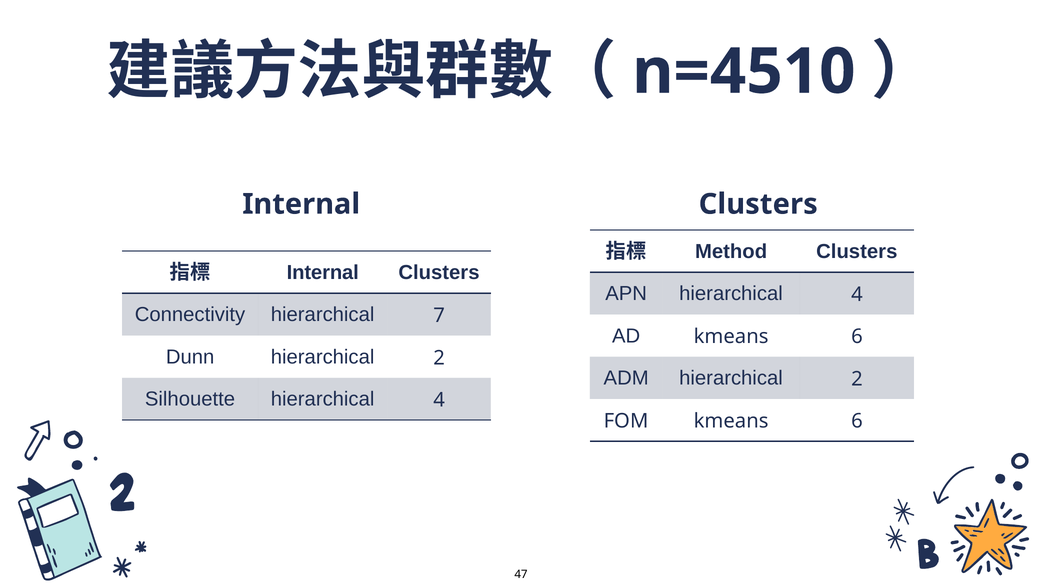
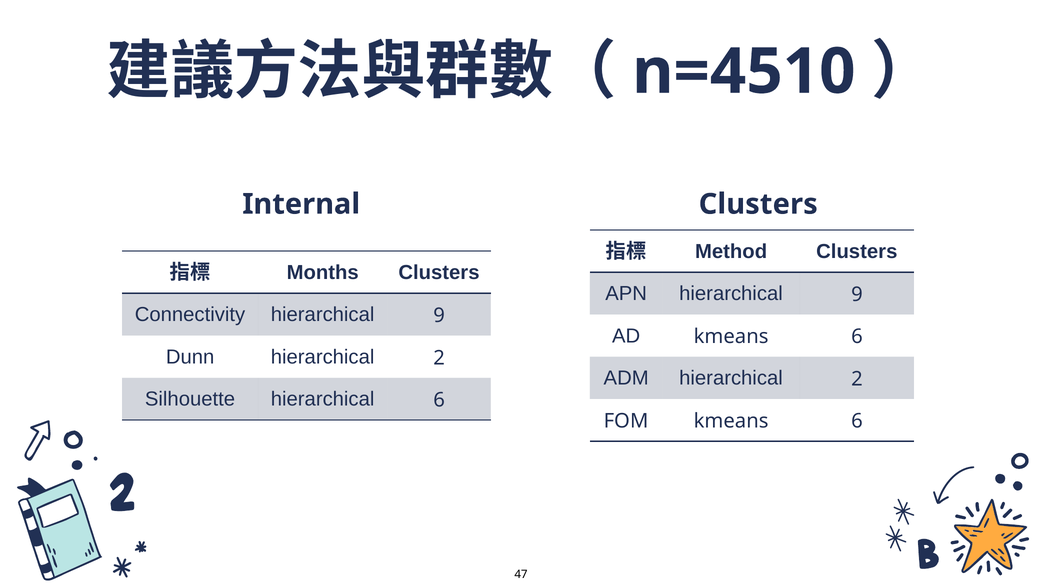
Internal at (323, 273): Internal -> Months
APN hierarchical 4: 4 -> 9
Connectivity hierarchical 7: 7 -> 9
Silhouette hierarchical 4: 4 -> 6
